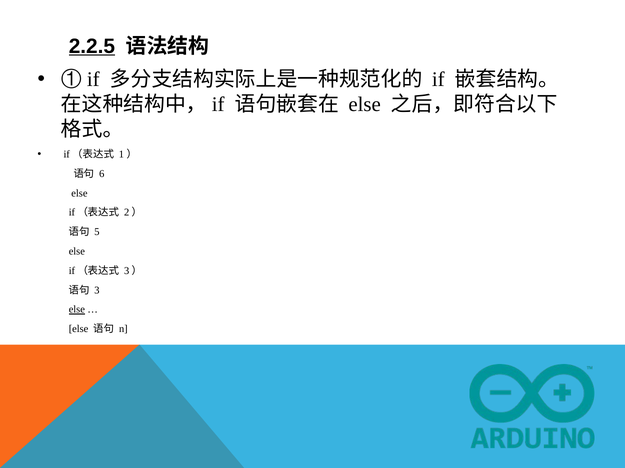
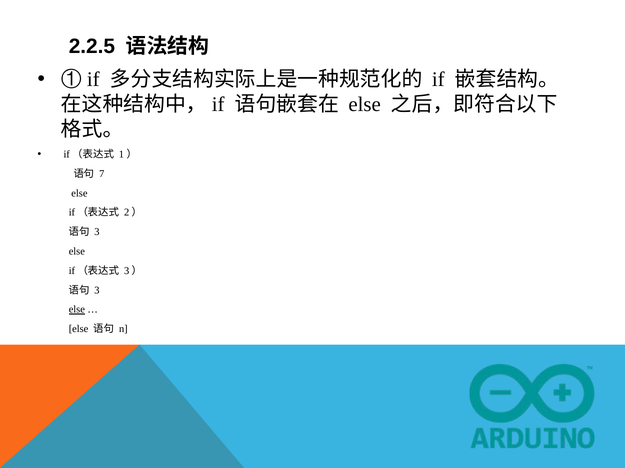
2.2.5 underline: present -> none
6: 6 -> 7
5 at (97, 232): 5 -> 3
